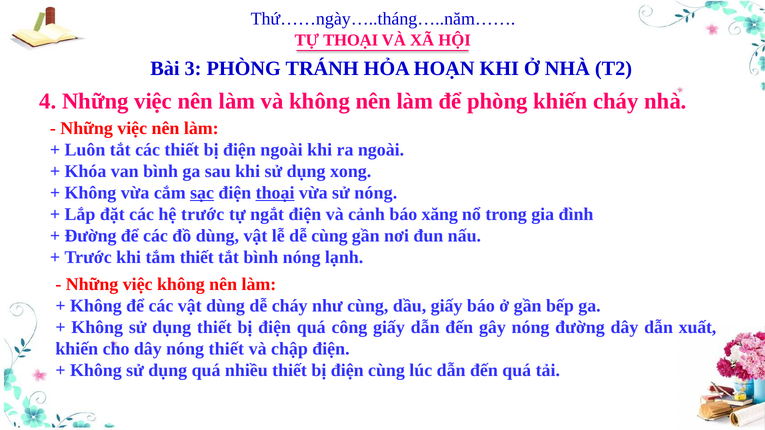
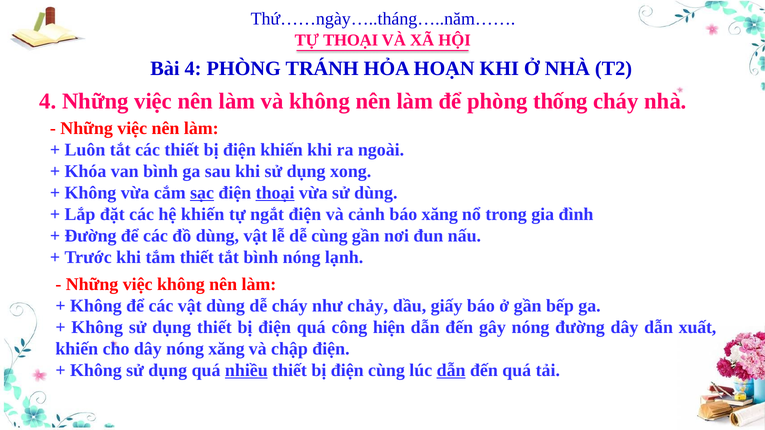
Bài 3: 3 -> 4
phòng khiến: khiến -> thống
điện ngoài: ngoài -> khiến
sử nóng: nóng -> dùng
hệ trước: trước -> khiến
như cùng: cùng -> chảy
công giấy: giấy -> hiện
nóng thiết: thiết -> xăng
nhiều underline: none -> present
dẫn at (451, 370) underline: none -> present
